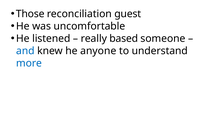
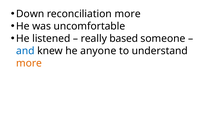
Those: Those -> Down
reconciliation guest: guest -> more
more at (29, 63) colour: blue -> orange
